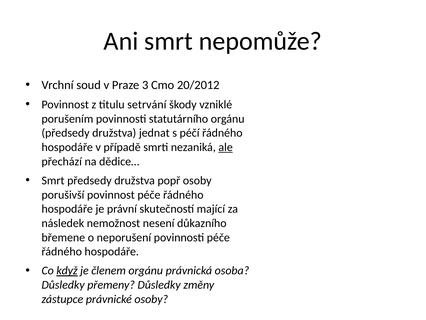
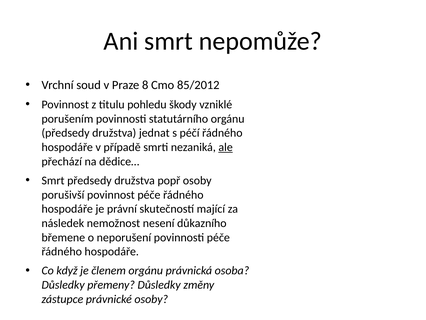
3: 3 -> 8
20/2012: 20/2012 -> 85/2012
setrvání: setrvání -> pohledu
když underline: present -> none
